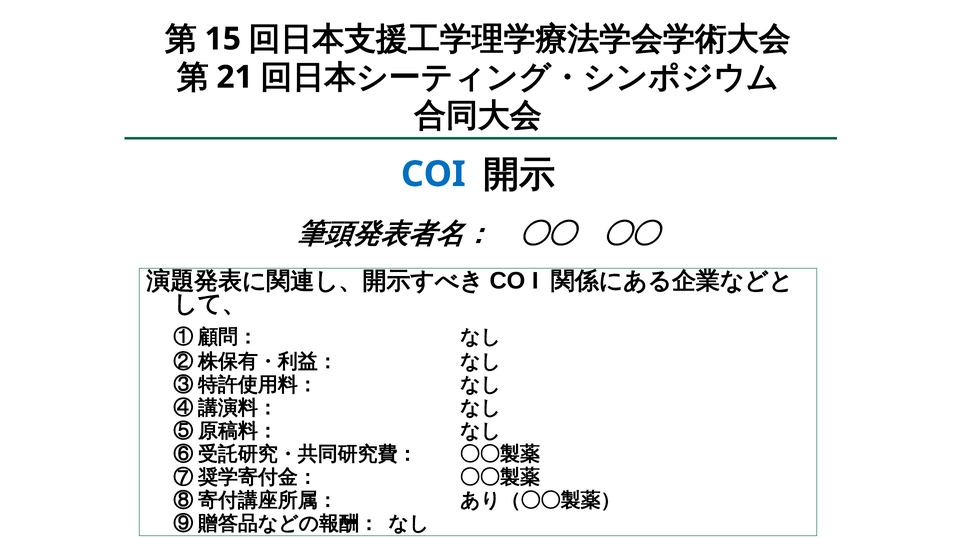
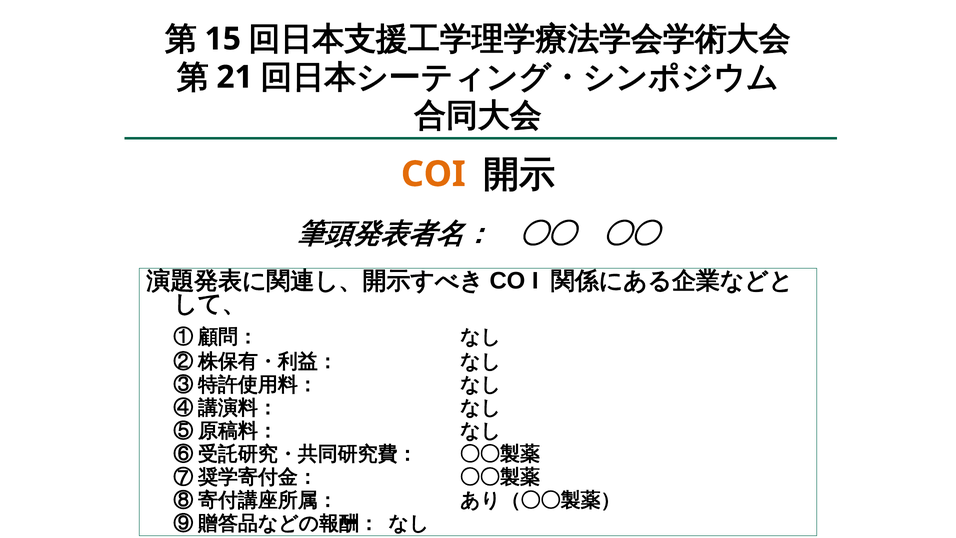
COI colour: blue -> orange
